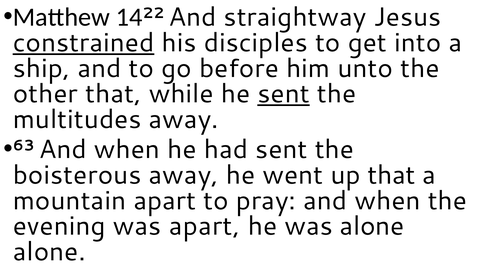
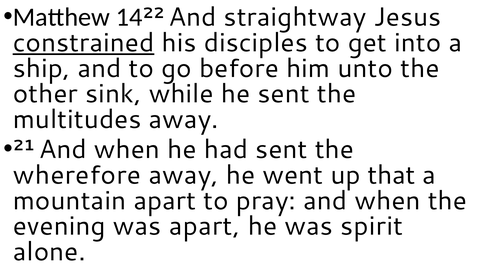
other that: that -> sink
sent at (284, 94) underline: present -> none
63: 63 -> 21
boisterous: boisterous -> wherefore
was alone: alone -> spirit
